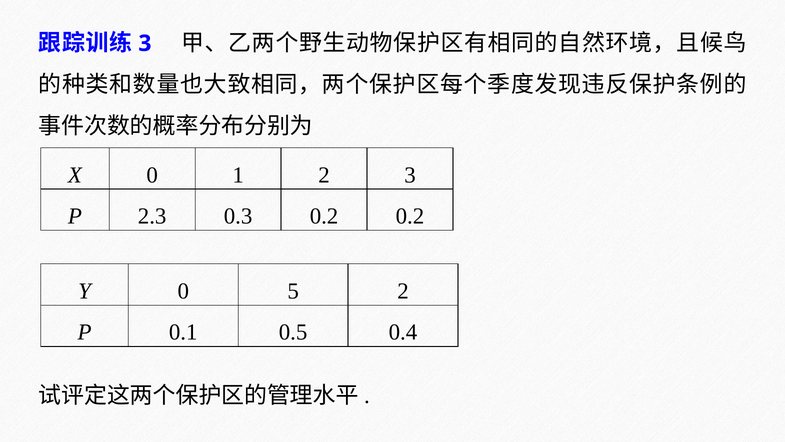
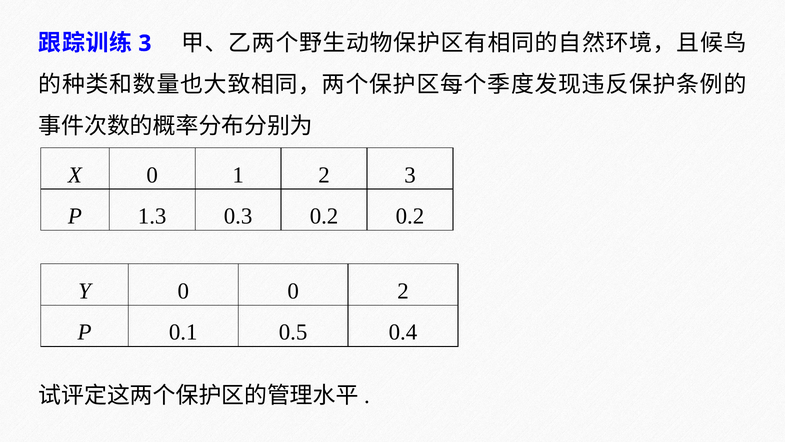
2.3: 2.3 -> 1.3
0 5: 5 -> 0
